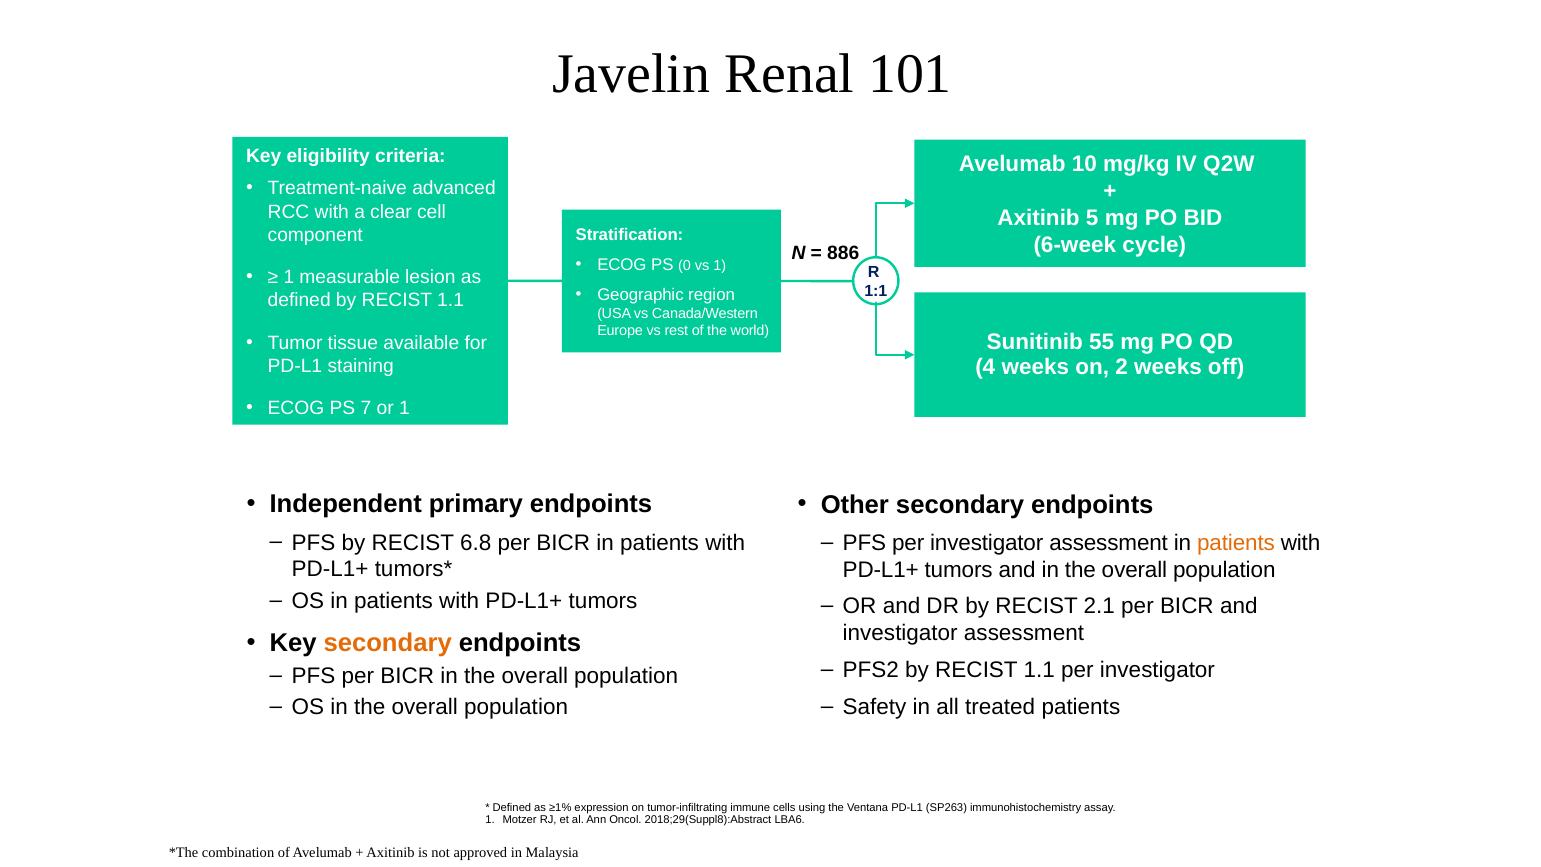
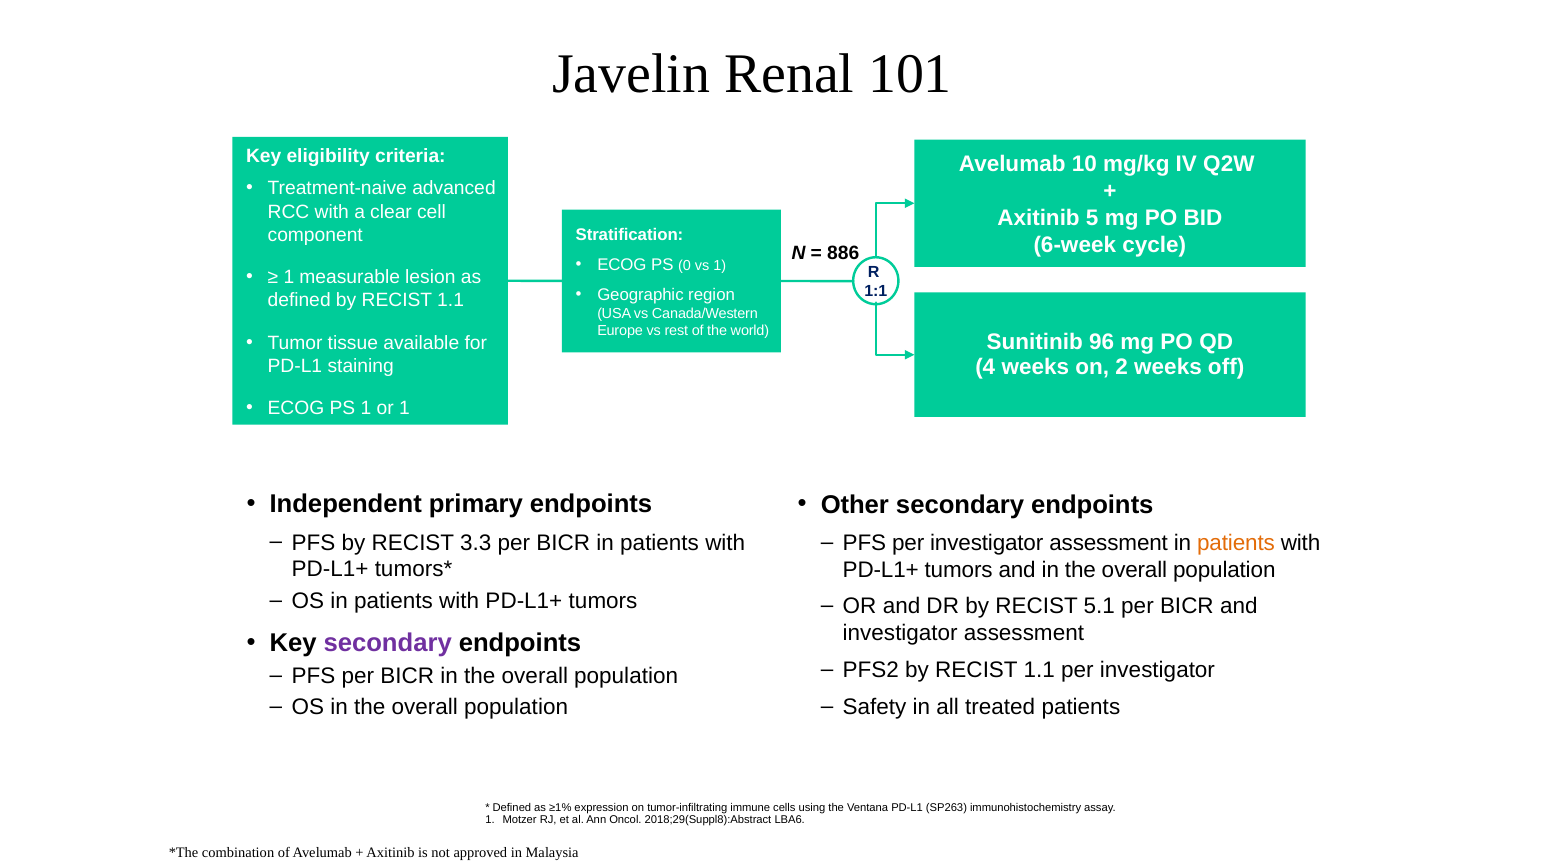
55: 55 -> 96
PS 7: 7 -> 1
6.8: 6.8 -> 3.3
2.1: 2.1 -> 5.1
secondary at (388, 643) colour: orange -> purple
